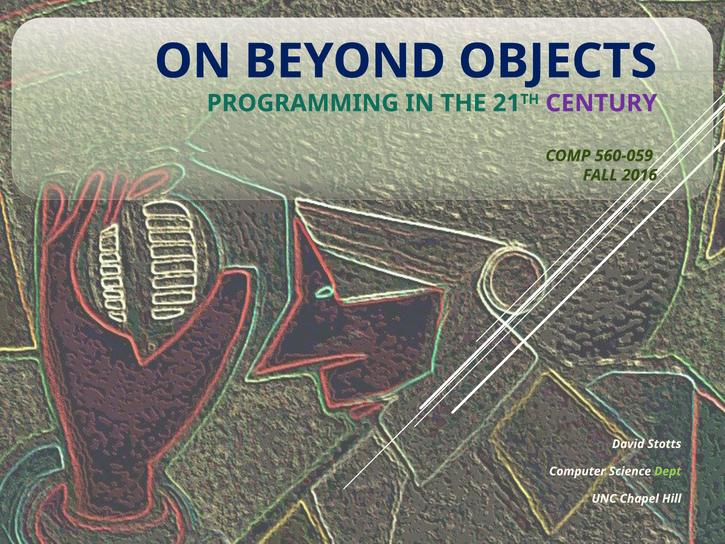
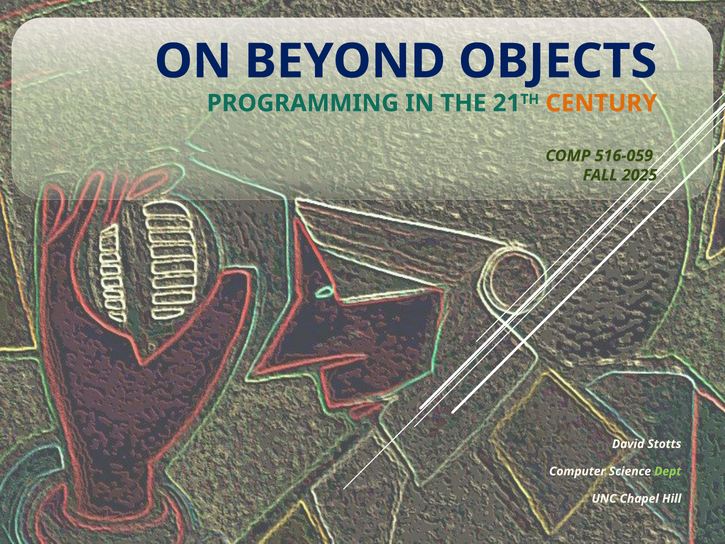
CENTURY colour: purple -> orange
560-059: 560-059 -> 516-059
2016: 2016 -> 2025
